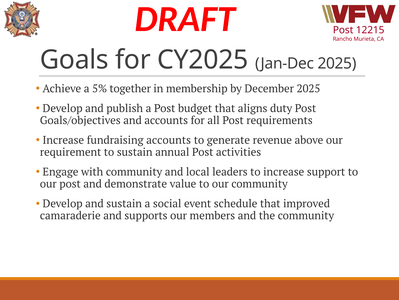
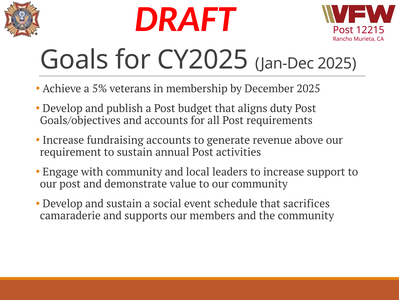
together: together -> veterans
improved: improved -> sacrifices
